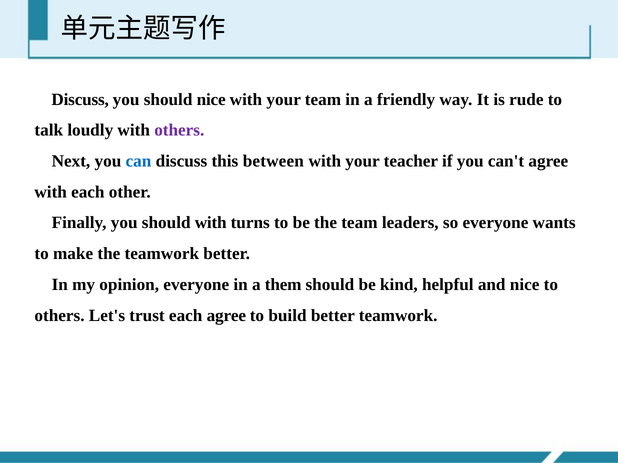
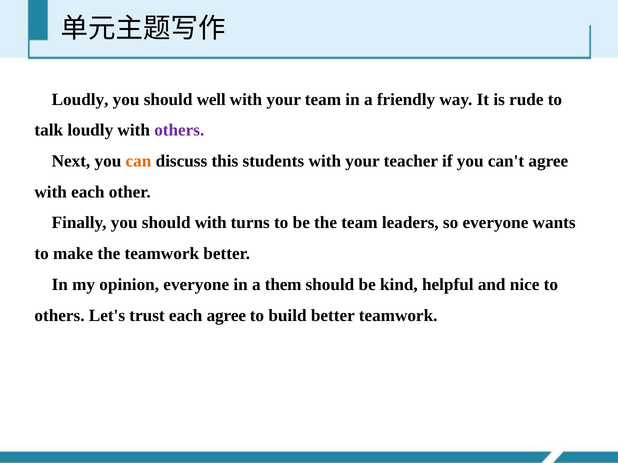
Discuss at (80, 99): Discuss -> Loudly
should nice: nice -> well
can colour: blue -> orange
between: between -> students
